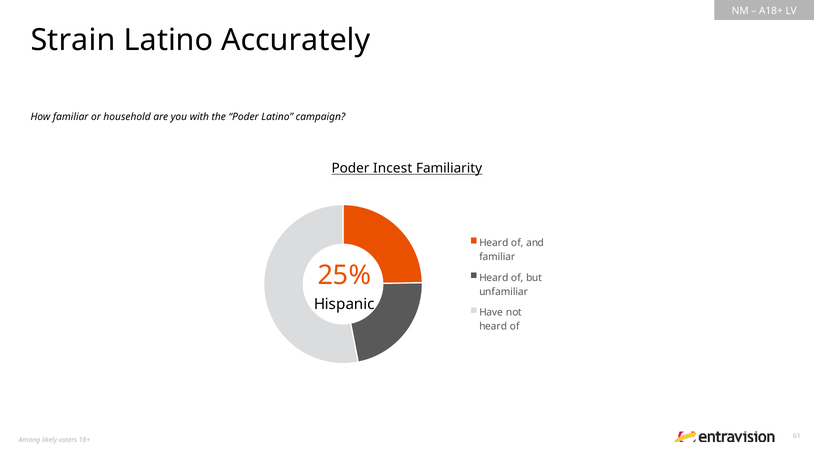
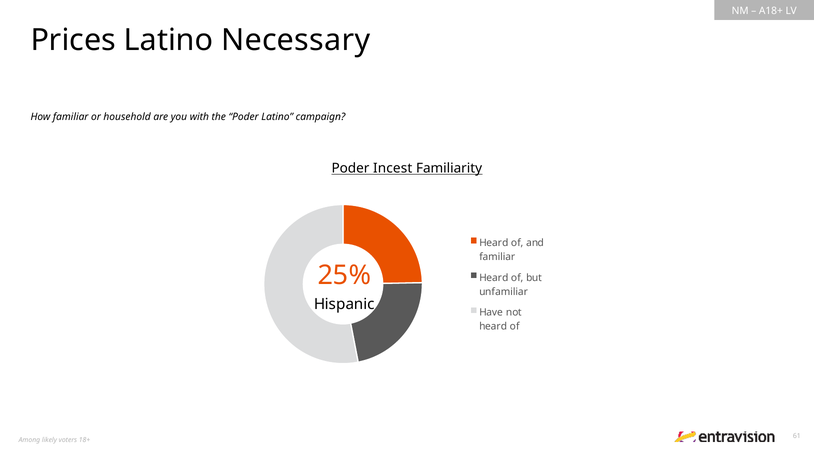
Strain: Strain -> Prices
Accurately: Accurately -> Necessary
